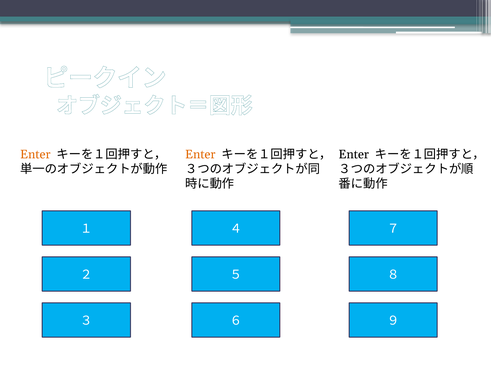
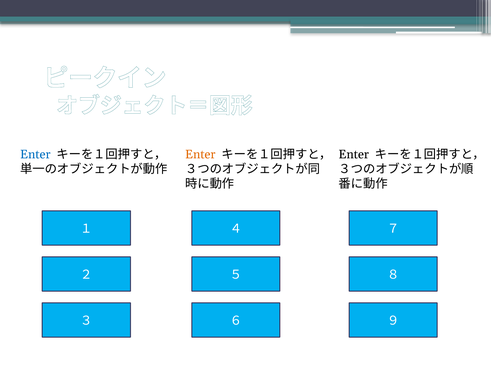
Enter at (35, 154) colour: orange -> blue
